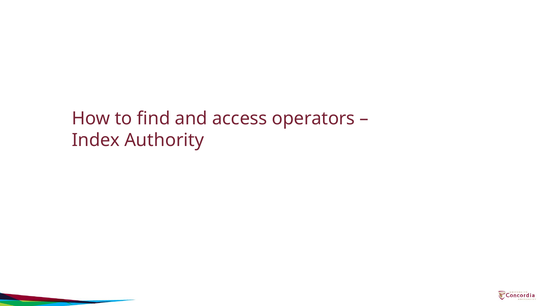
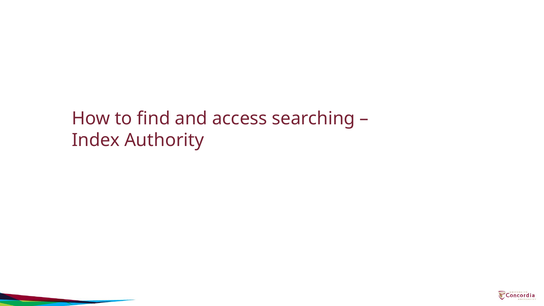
operators: operators -> searching
